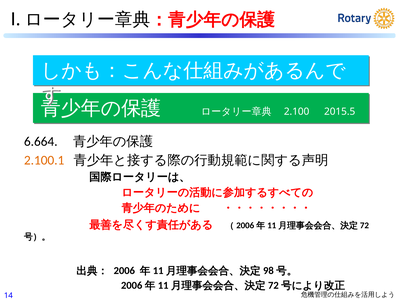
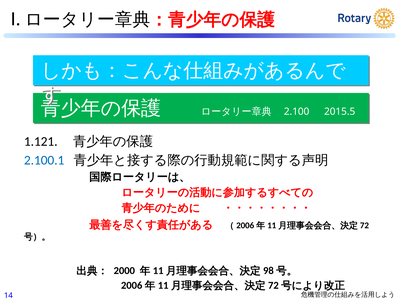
6.664: 6.664 -> 1.121
2.100.1 colour: orange -> blue
2006: 2006 -> 2000
